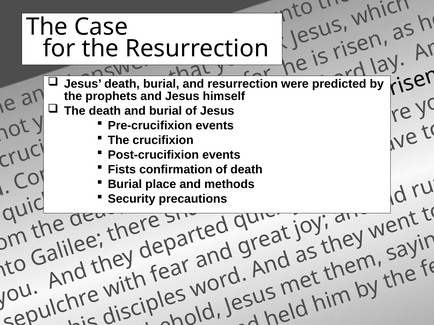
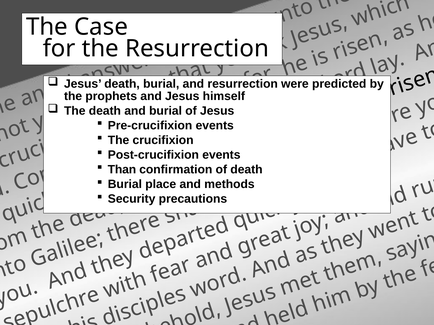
Fists: Fists -> Than
